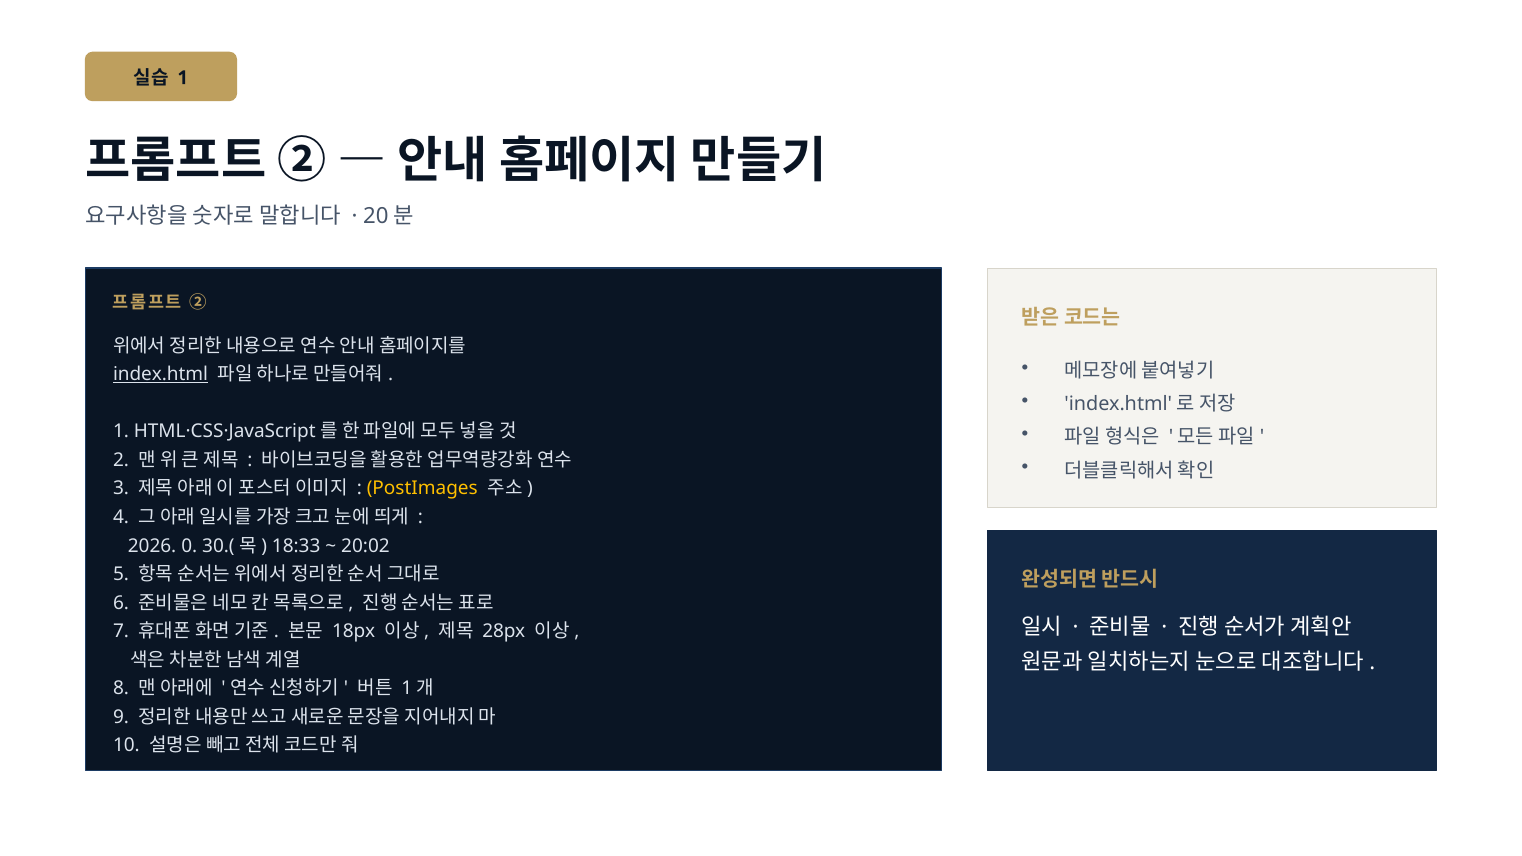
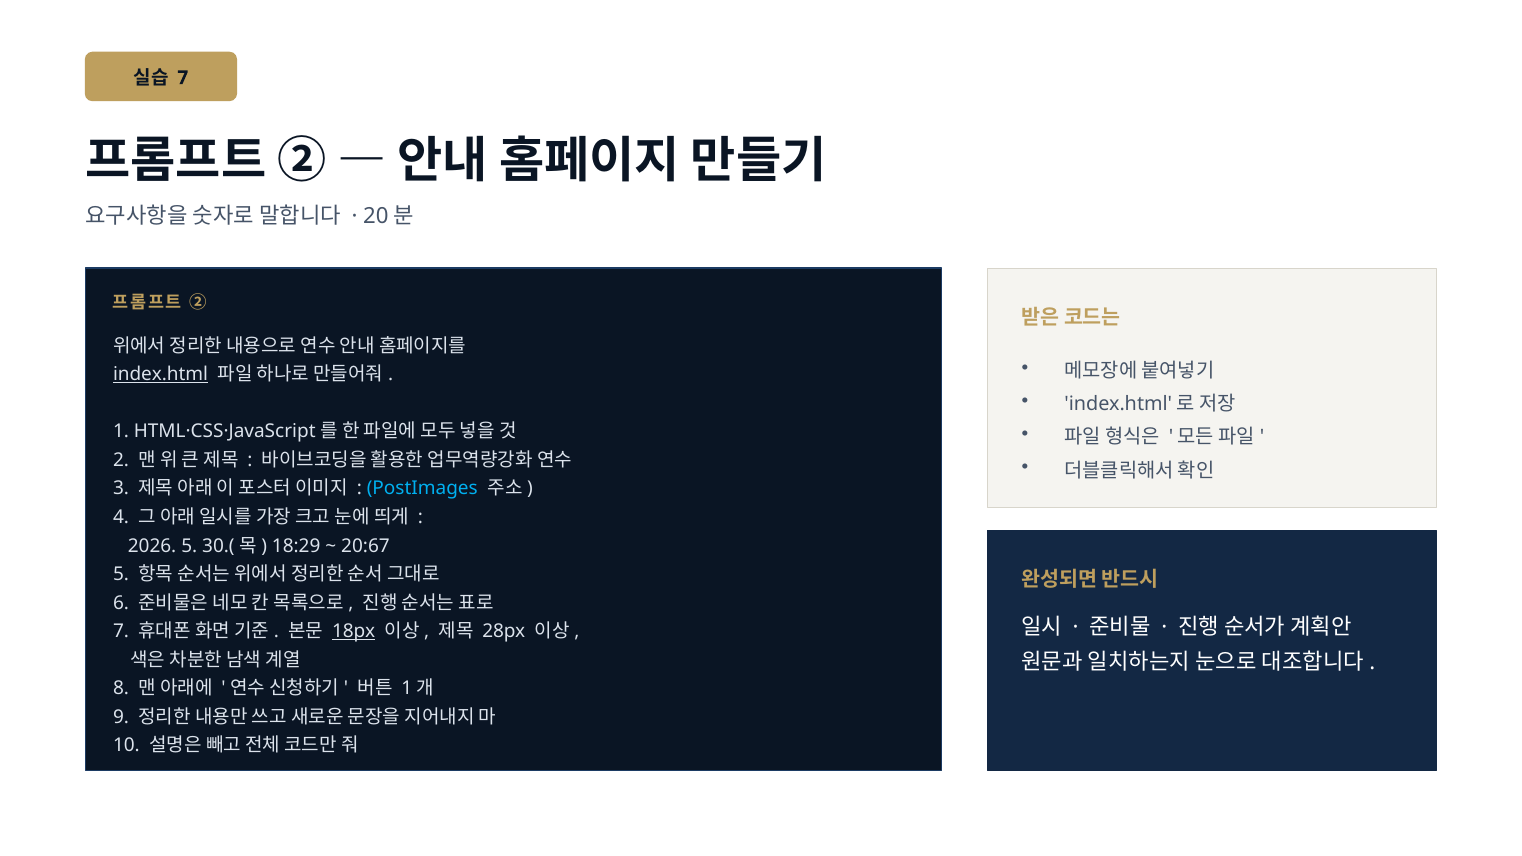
1 at (183, 78): 1 -> 7
PostImages colour: yellow -> light blue
2026 0: 0 -> 5
18:33: 18:33 -> 18:29
20:02: 20:02 -> 20:67
18px underline: none -> present
